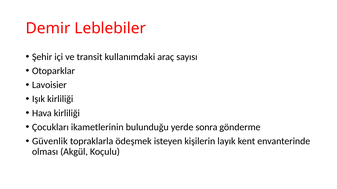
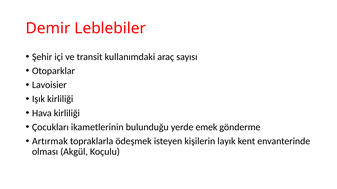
sonra: sonra -> emek
Güvenlik: Güvenlik -> Artırmak
